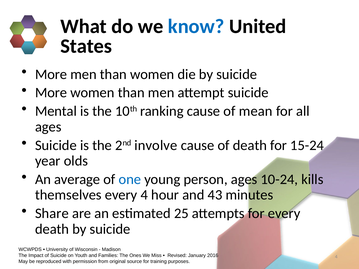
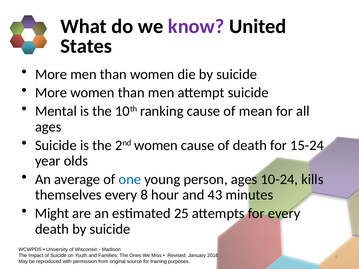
know colour: blue -> purple
2nd involve: involve -> women
every 4: 4 -> 8
Share: Share -> Might
